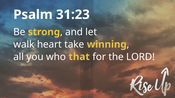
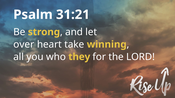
31:23: 31:23 -> 31:21
walk: walk -> over
that: that -> they
